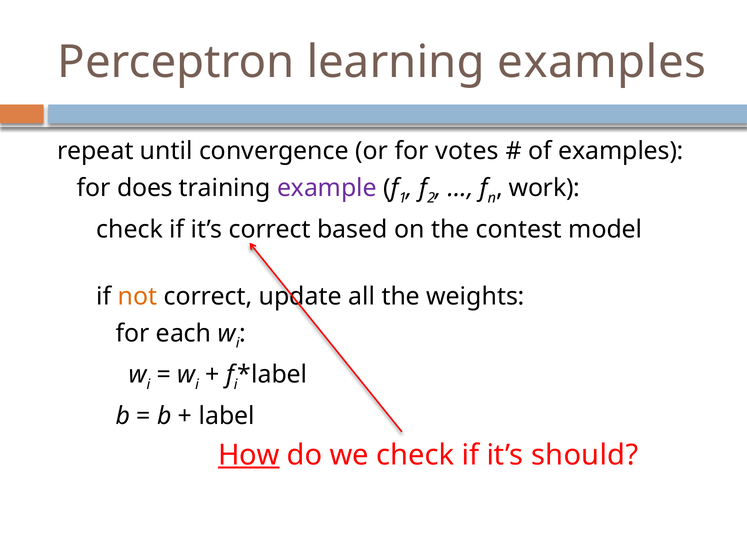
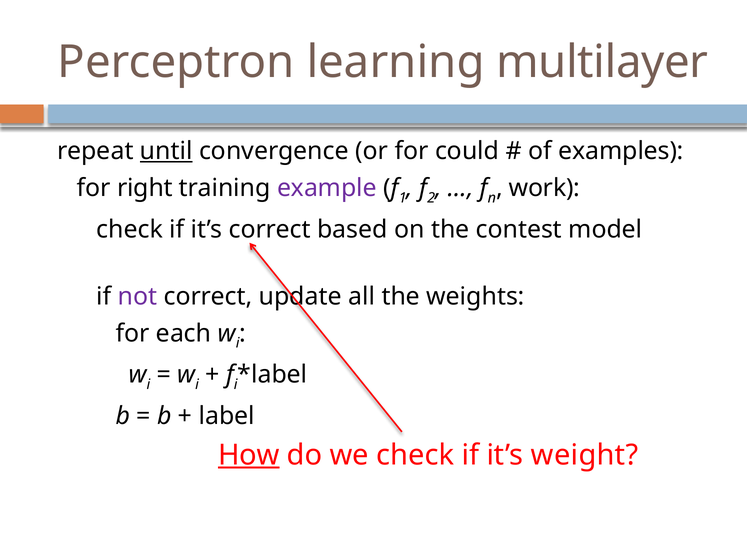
learning examples: examples -> multilayer
until underline: none -> present
votes: votes -> could
does: does -> right
not colour: orange -> purple
should: should -> weight
